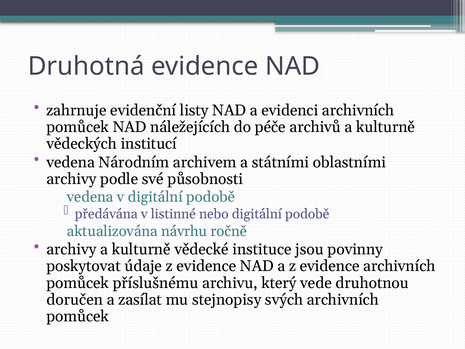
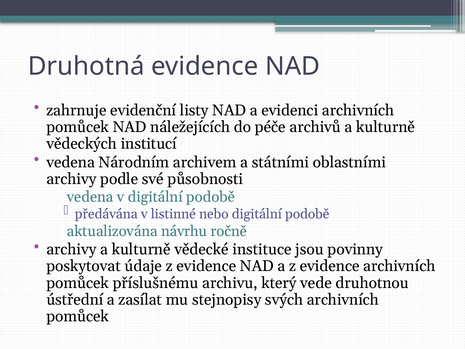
doručen: doručen -> ústřední
